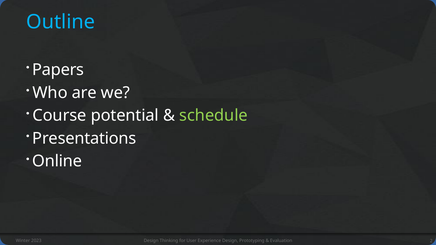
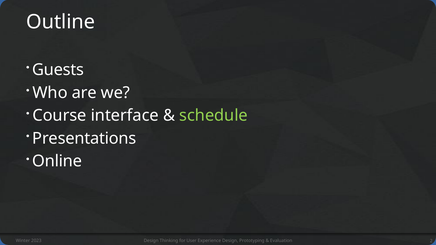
Outline colour: light blue -> white
Papers: Papers -> Guests
potential: potential -> interface
